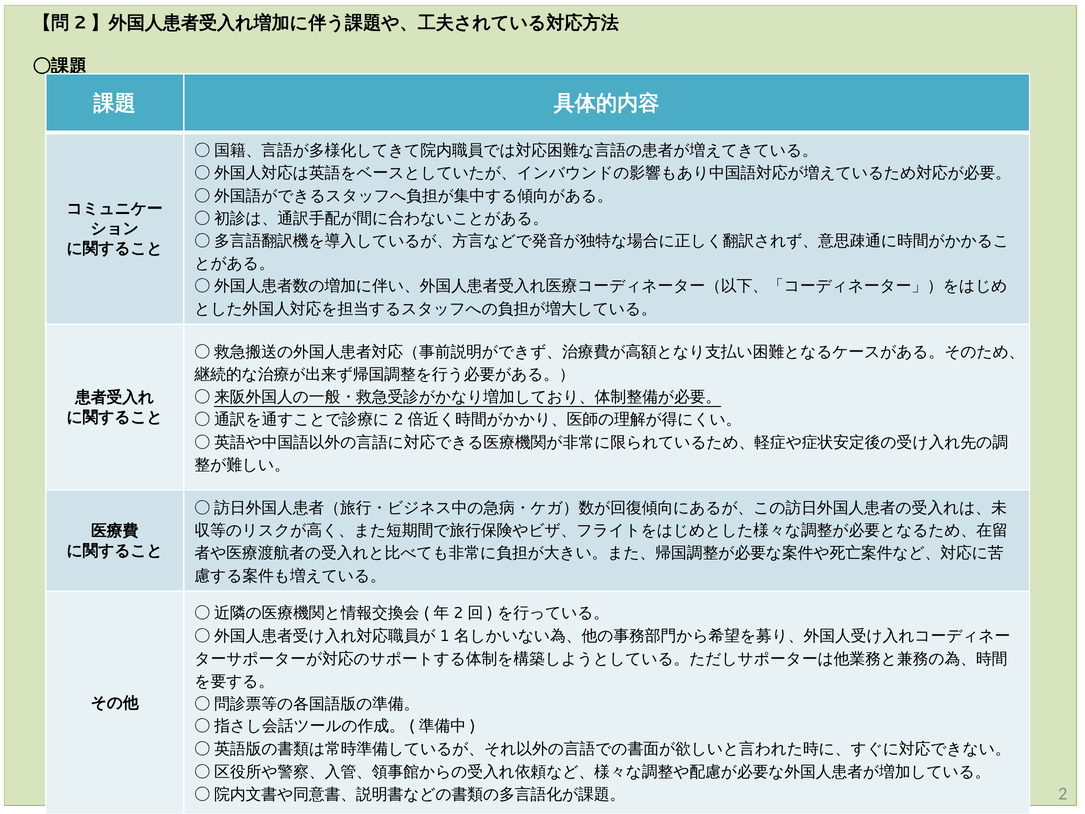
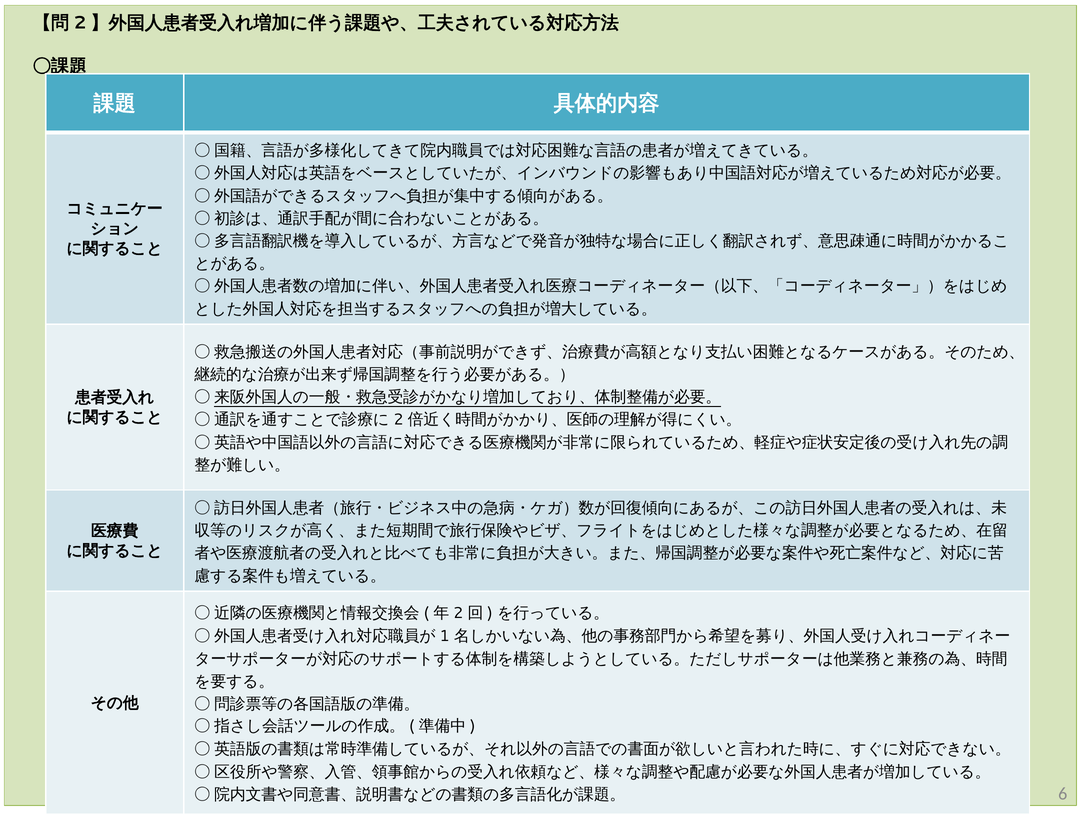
2 at (1063, 793): 2 -> 6
